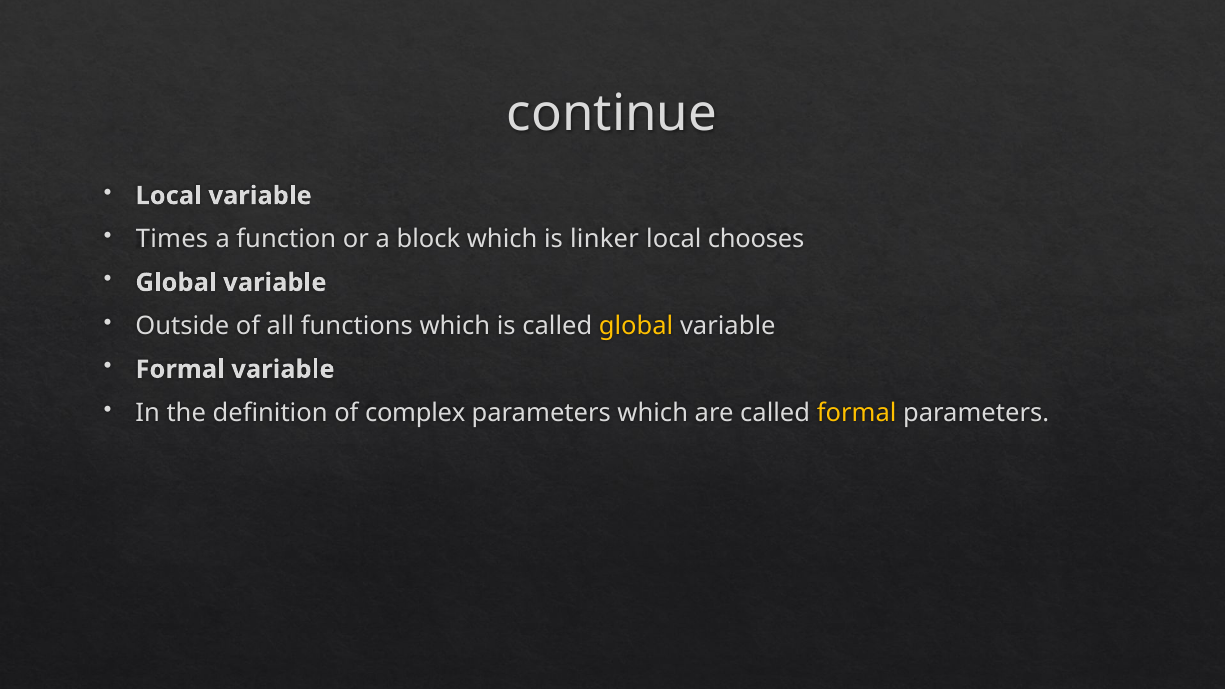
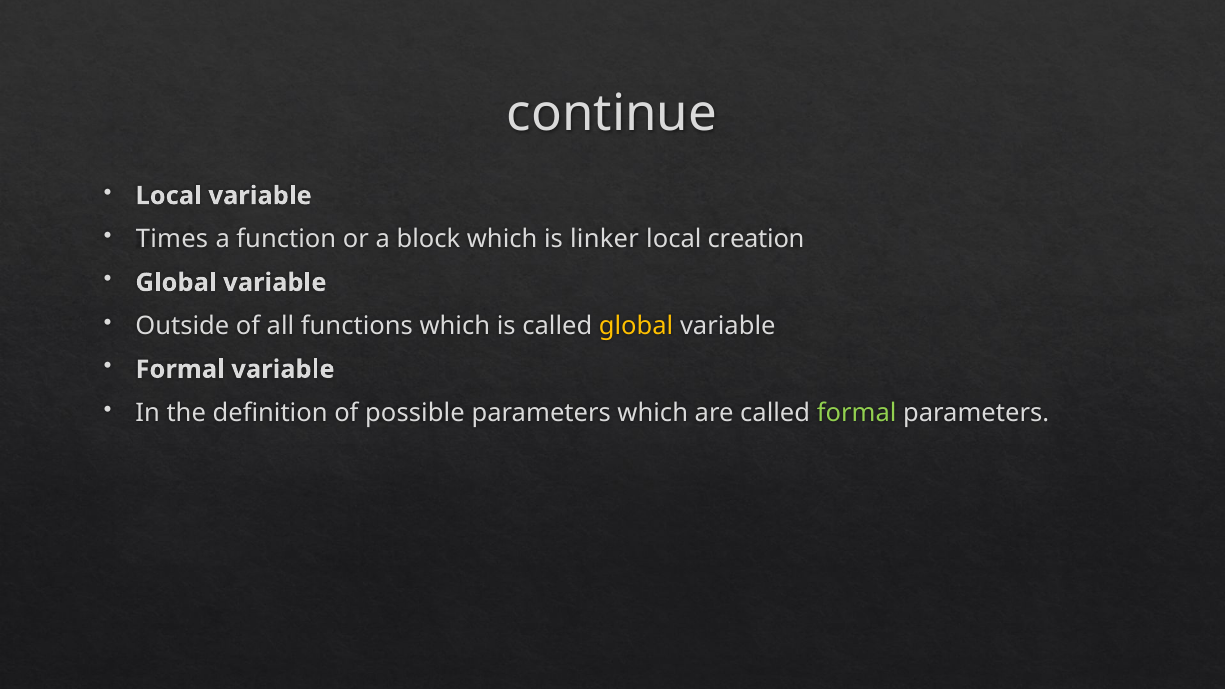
chooses: chooses -> creation
complex: complex -> possible
formal at (857, 413) colour: yellow -> light green
